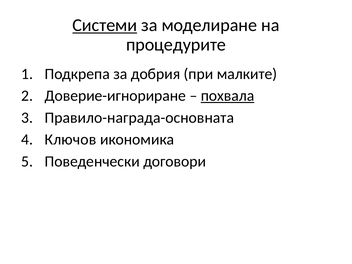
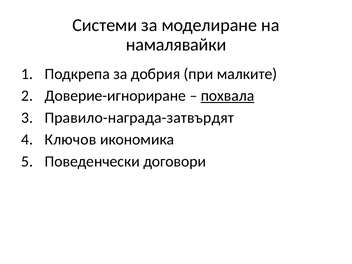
Системи underline: present -> none
процедурите: процедурите -> намалявайки
Правило-награда-основната: Правило-награда-основната -> Правило-награда-затвърдят
